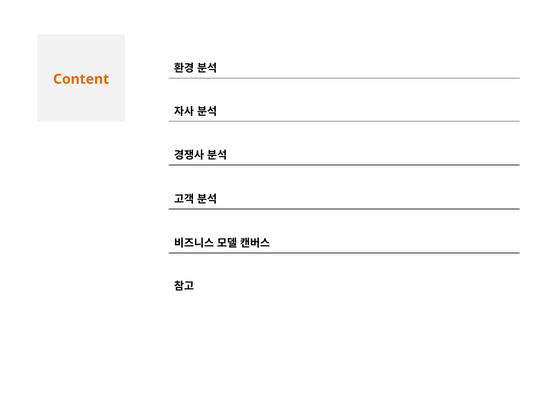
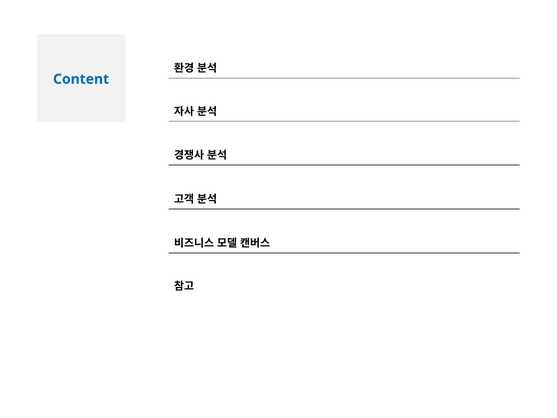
Content colour: orange -> blue
